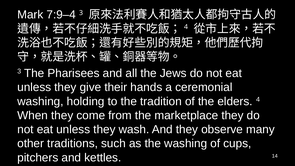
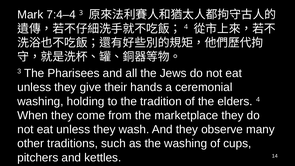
7:9–4: 7:9–4 -> 7:4–4
